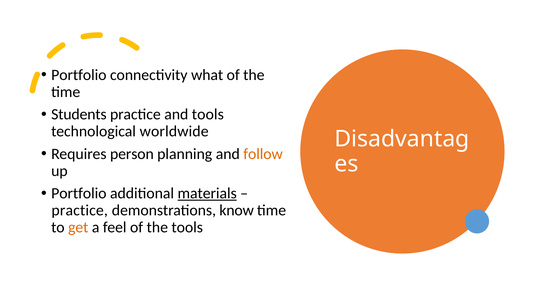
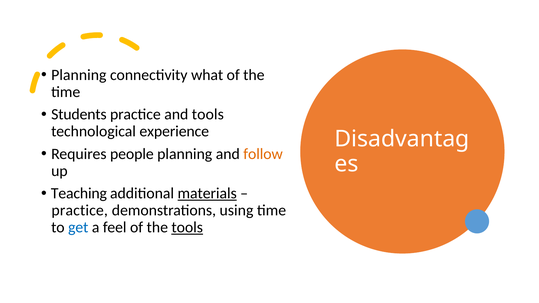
Portfolio at (79, 75): Portfolio -> Planning
worldwide: worldwide -> experience
person: person -> people
Portfolio at (79, 194): Portfolio -> Teaching
know: know -> using
get colour: orange -> blue
tools at (187, 227) underline: none -> present
